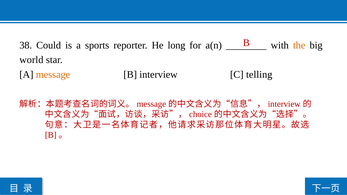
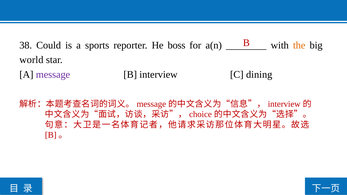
long: long -> boss
message at (53, 75) colour: orange -> purple
telling: telling -> dining
